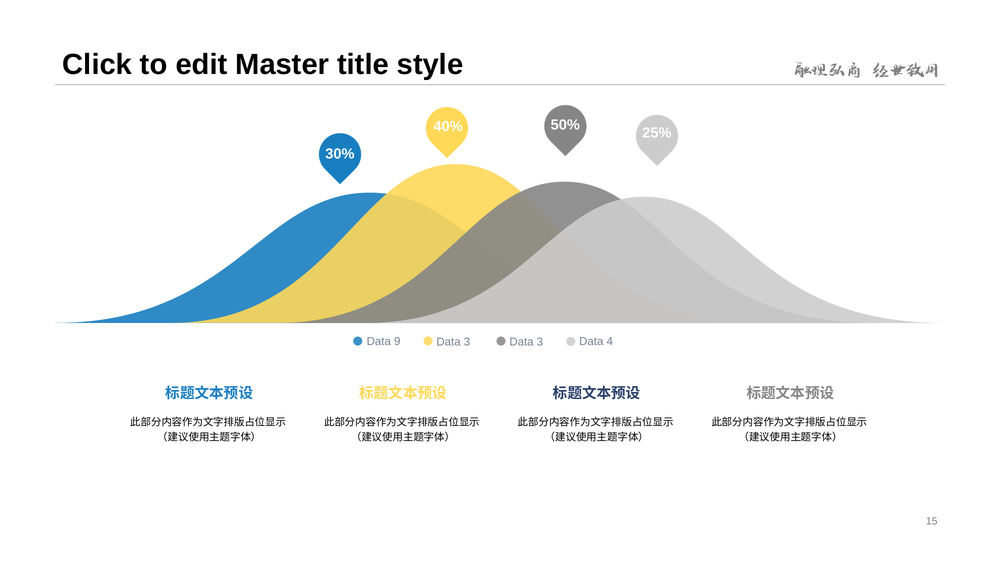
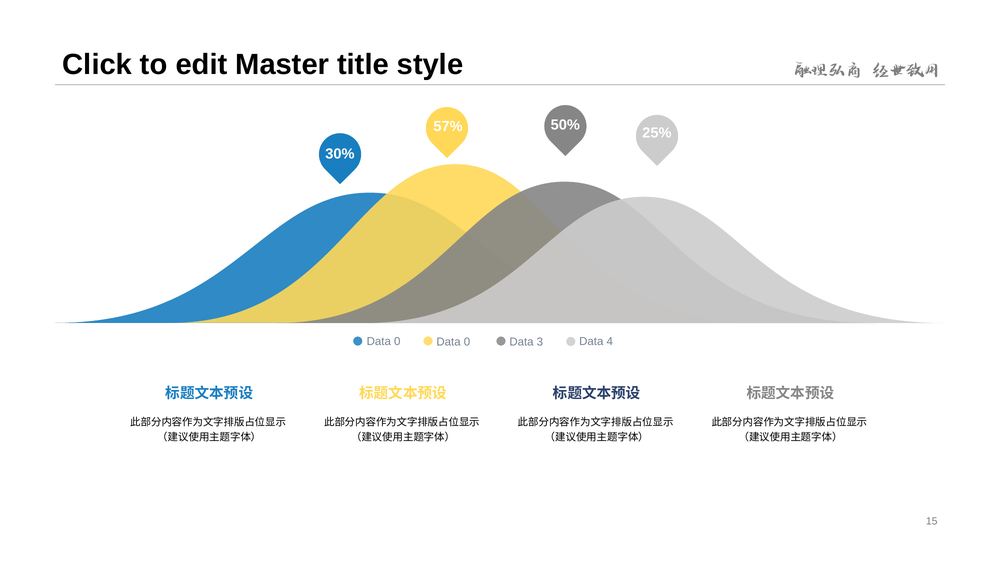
40%: 40% -> 57%
9 at (397, 341): 9 -> 0
3 at (467, 342): 3 -> 0
